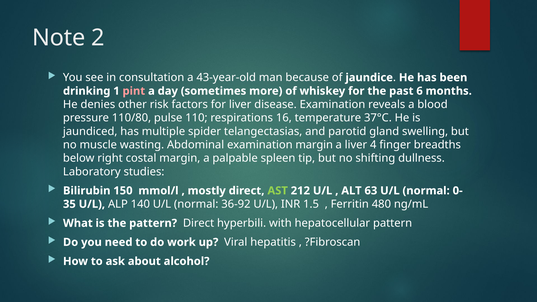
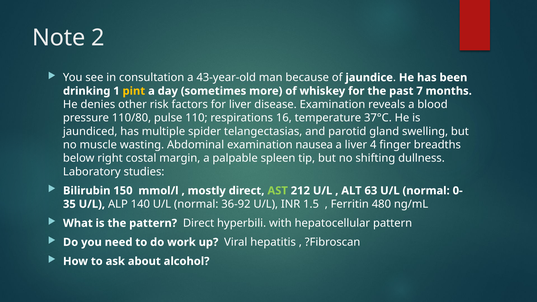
pint colour: pink -> yellow
6: 6 -> 7
examination margin: margin -> nausea
